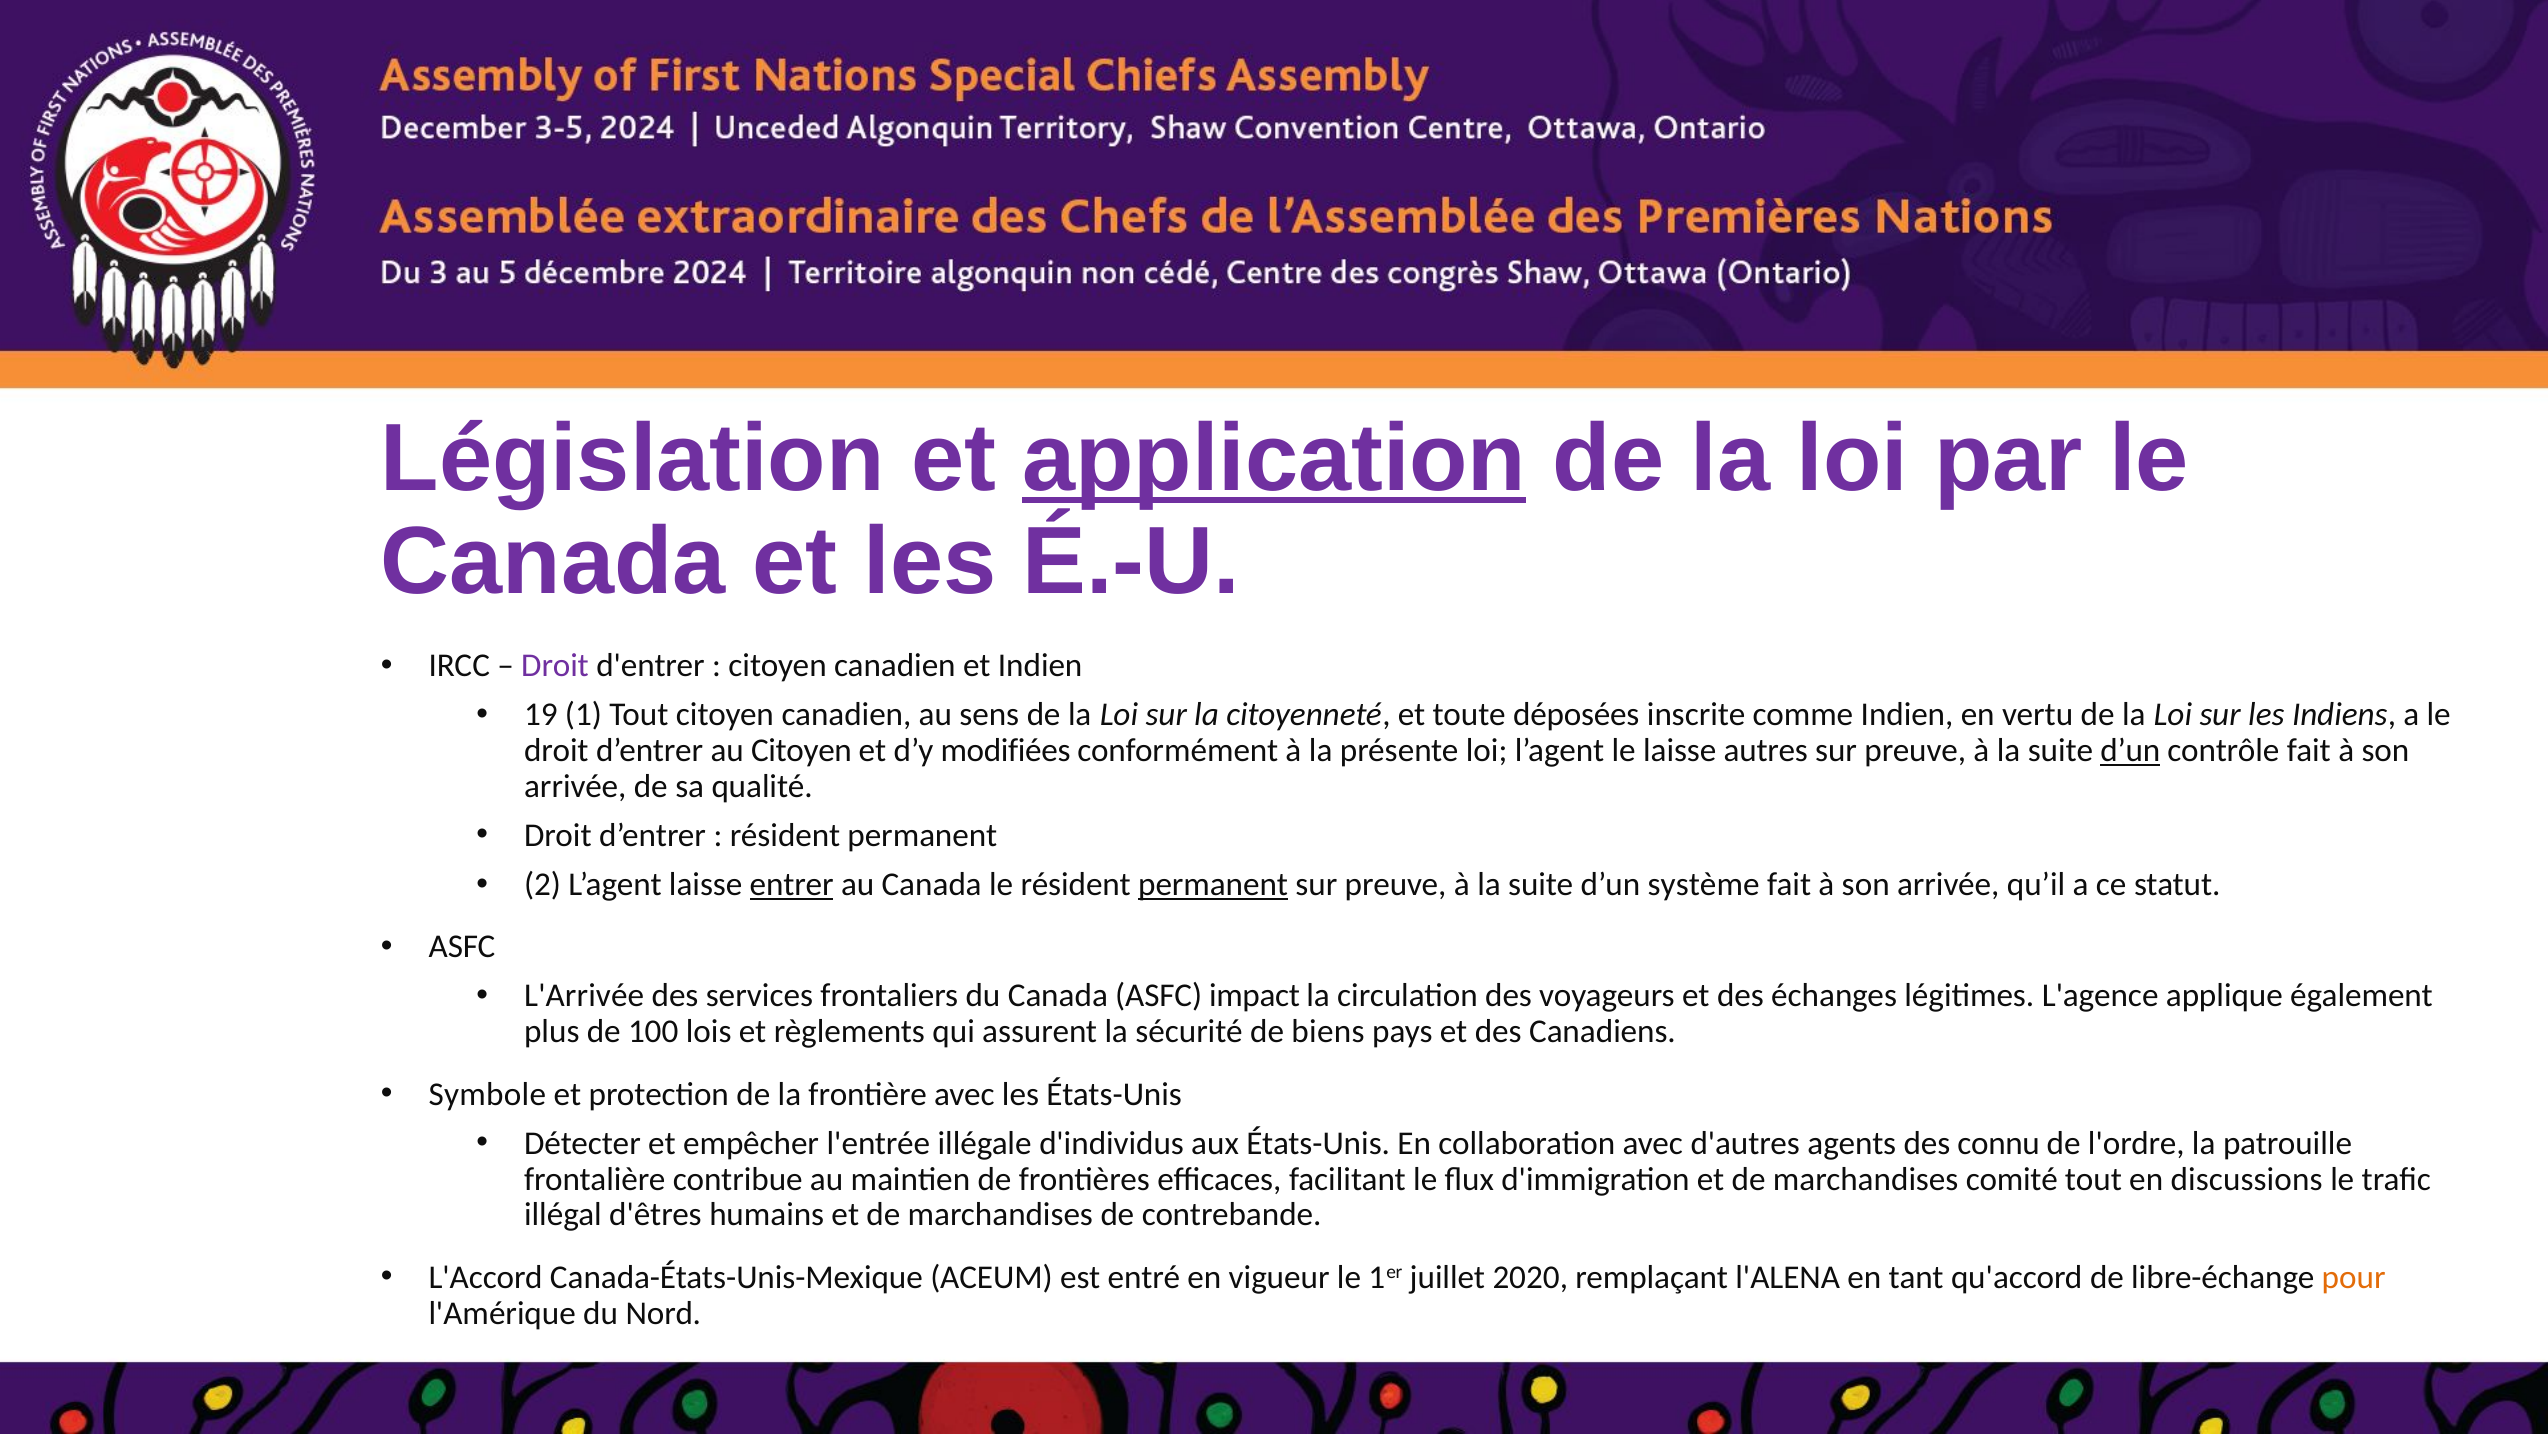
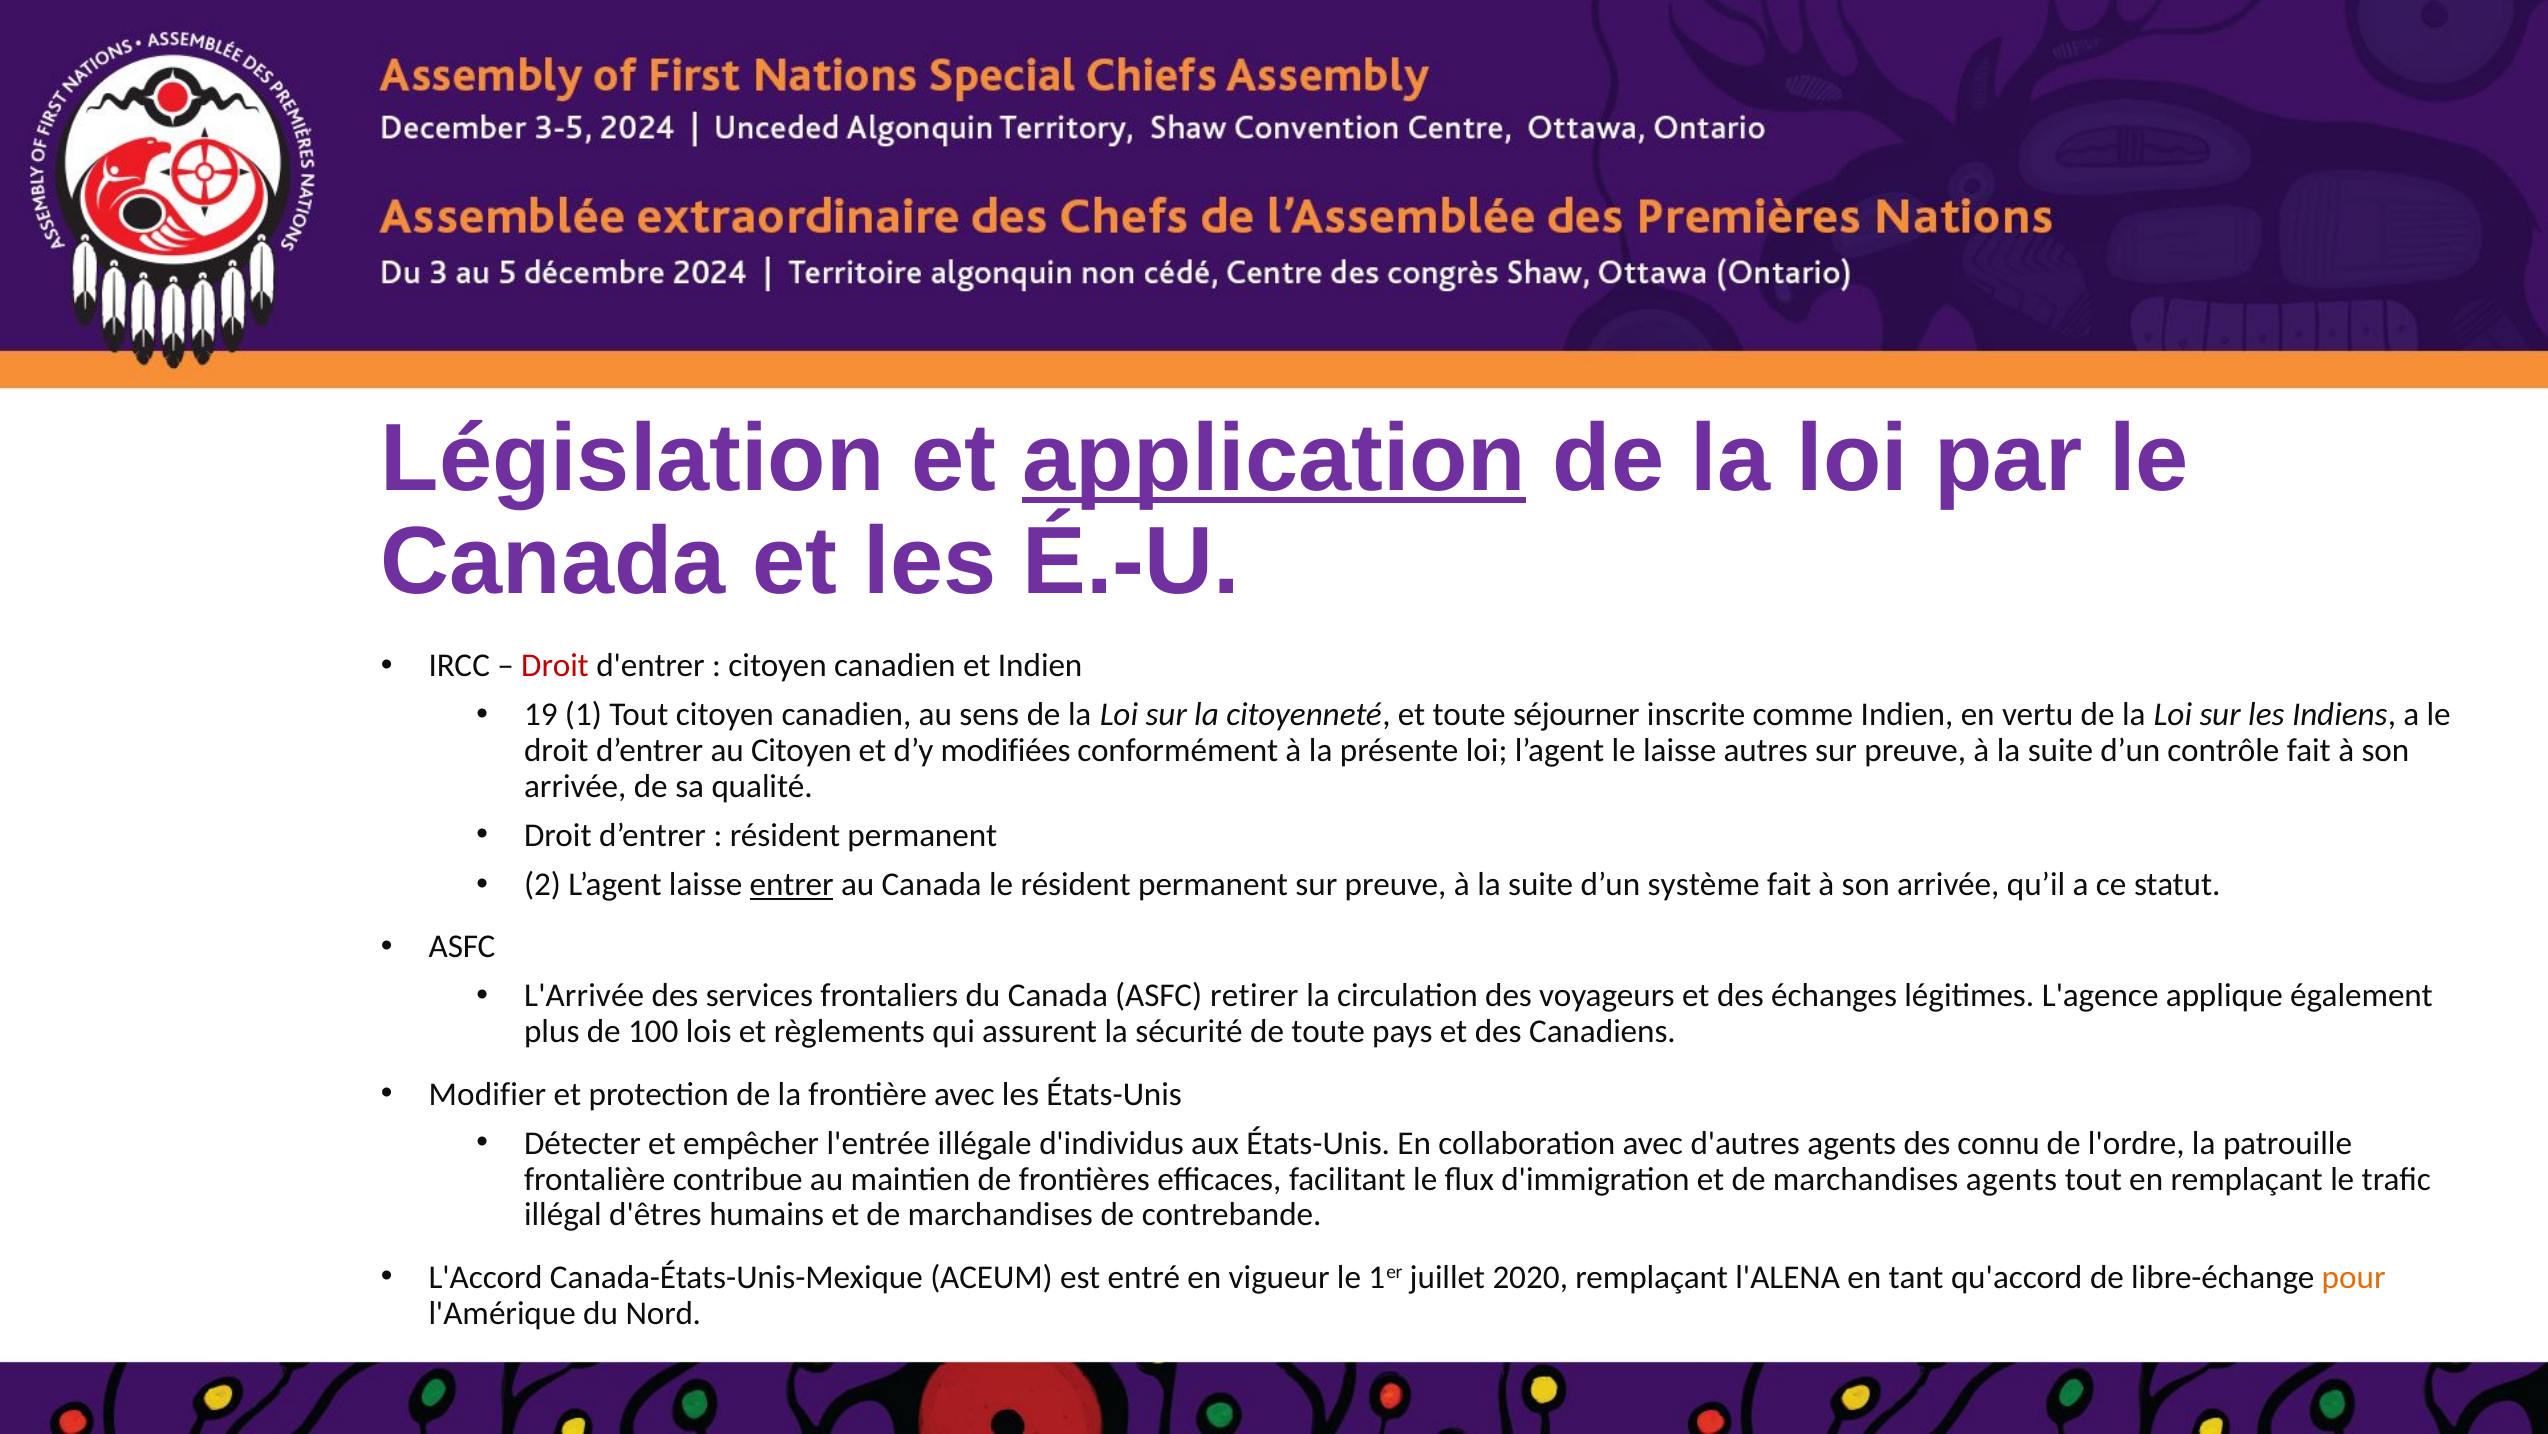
Droit at (555, 665) colour: purple -> red
déposées: déposées -> séjourner
d’un at (2130, 750) underline: present -> none
permanent at (1213, 884) underline: present -> none
impact: impact -> retirer
de biens: biens -> toute
Symbole: Symbole -> Modifier
marchandises comité: comité -> agents
en discussions: discussions -> remplaçant
